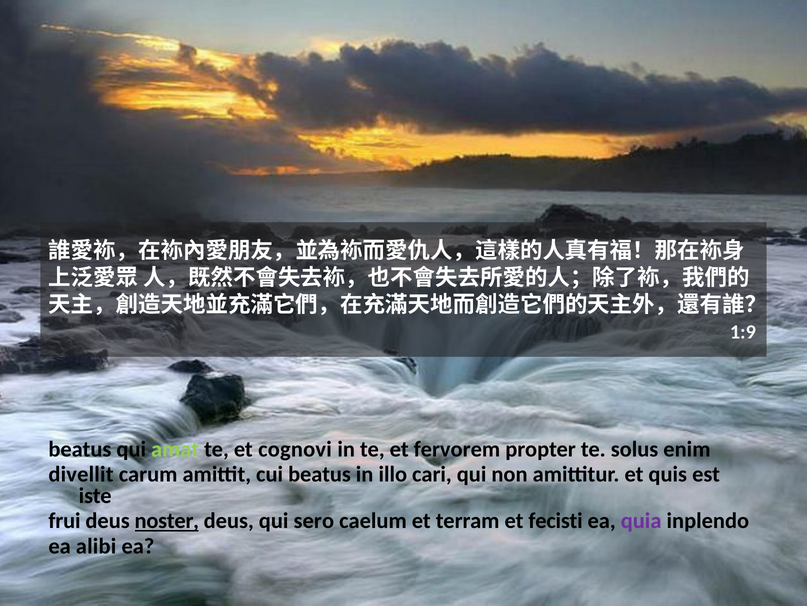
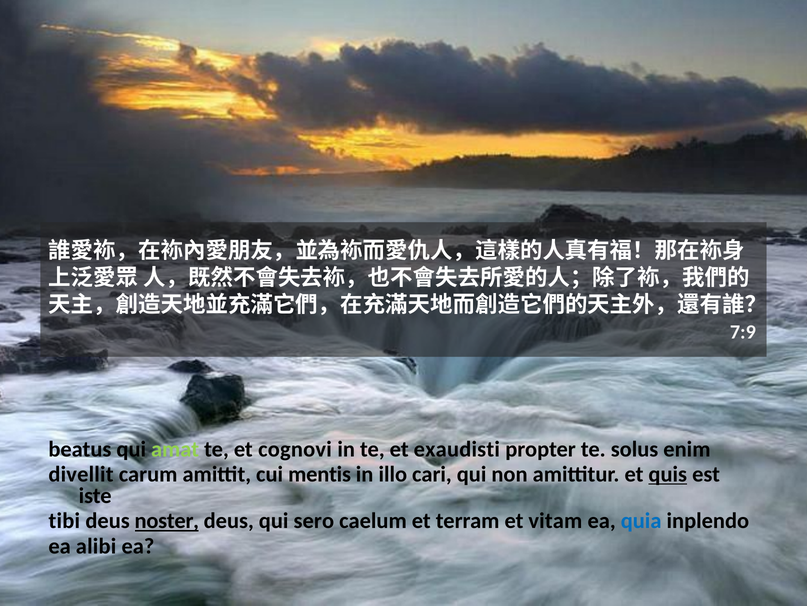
1:9: 1:9 -> 7:9
fervorem: fervorem -> exaudisti
cui beatus: beatus -> mentis
quis underline: none -> present
frui: frui -> tibi
fecisti: fecisti -> vitam
quia colour: purple -> blue
